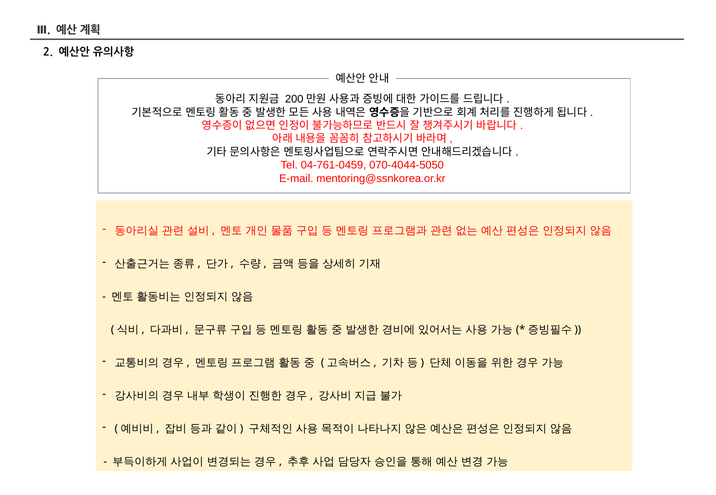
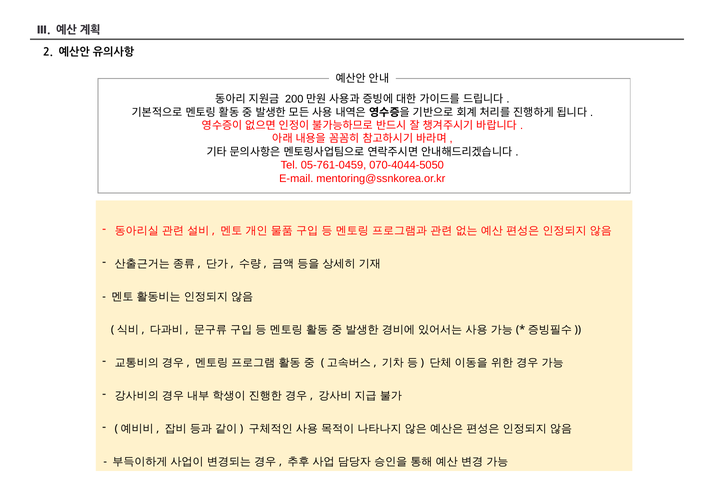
04-761-0459: 04-761-0459 -> 05-761-0459
